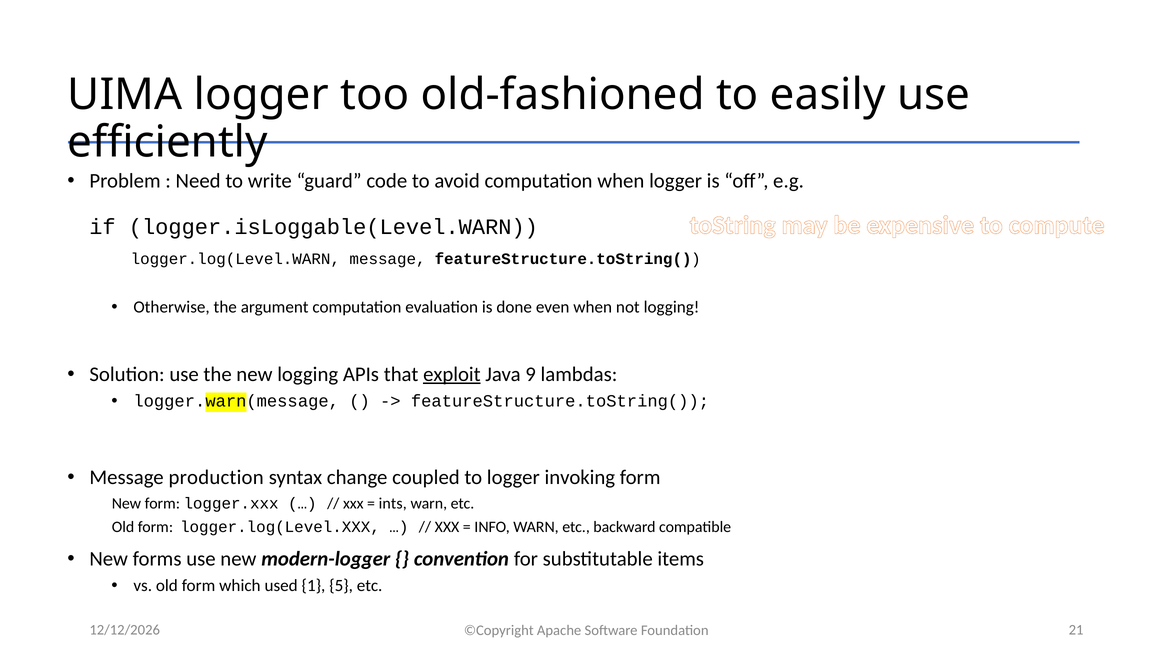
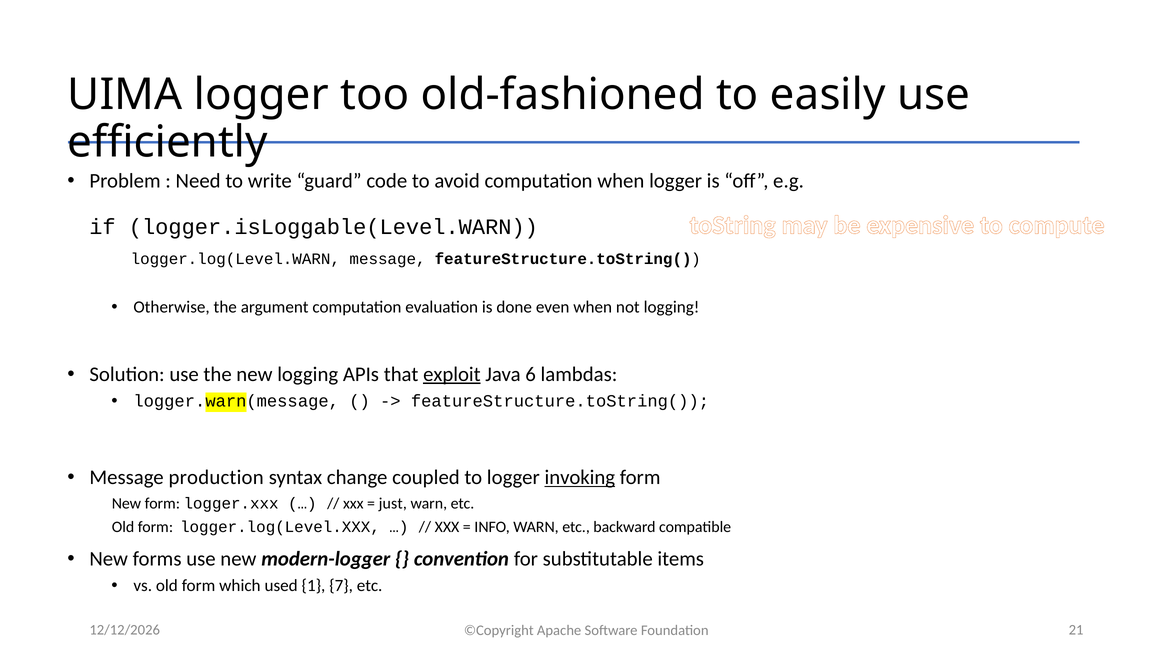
9: 9 -> 6
invoking underline: none -> present
ints: ints -> just
5: 5 -> 7
